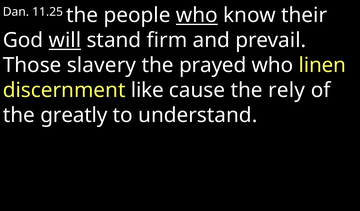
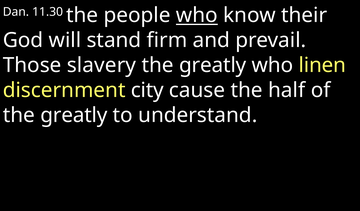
11.25: 11.25 -> 11.30
will underline: present -> none
prayed at (213, 65): prayed -> greatly
like: like -> city
rely: rely -> half
